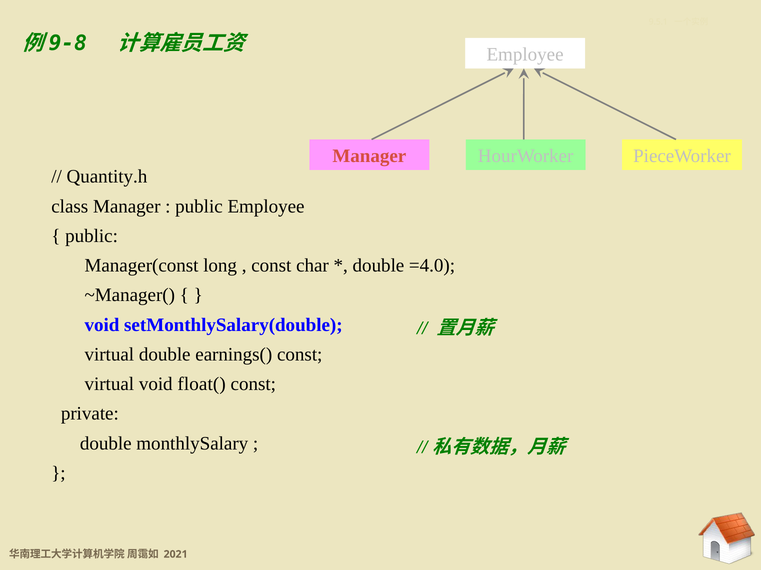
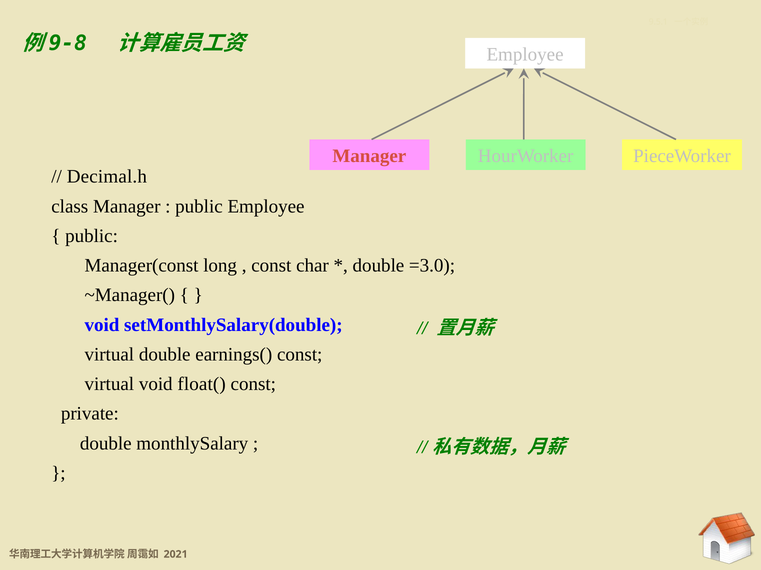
Quantity.h: Quantity.h -> Decimal.h
=4.0: =4.0 -> =3.0
